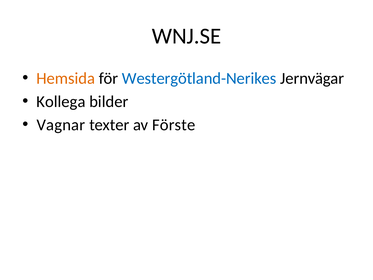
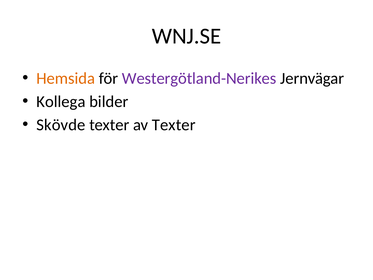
Westergötland-Nerikes colour: blue -> purple
Vagnar: Vagnar -> Skövde
av Förste: Förste -> Texter
